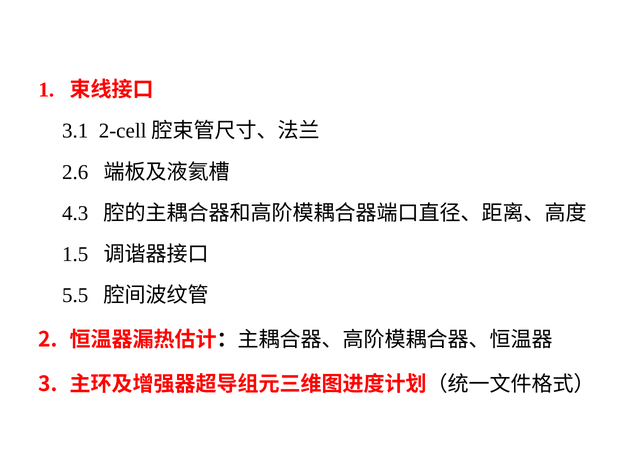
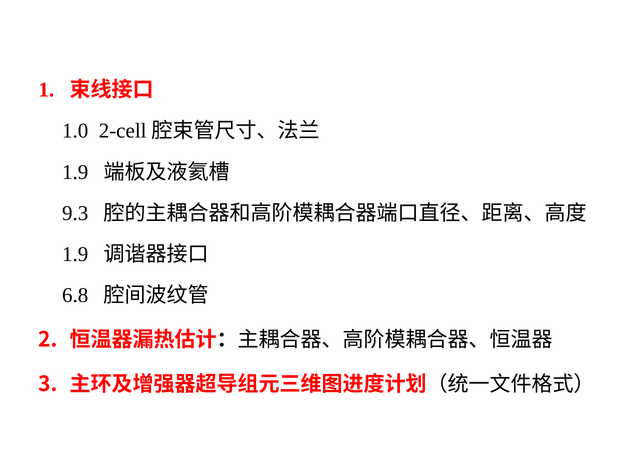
3.1: 3.1 -> 1.0
2.6 at (75, 172): 2.6 -> 1.9
4.3: 4.3 -> 9.3
1.5 at (75, 254): 1.5 -> 1.9
5.5: 5.5 -> 6.8
